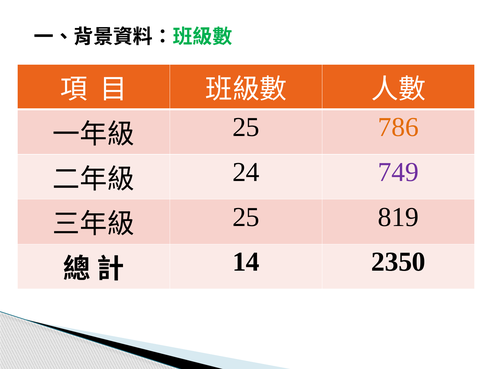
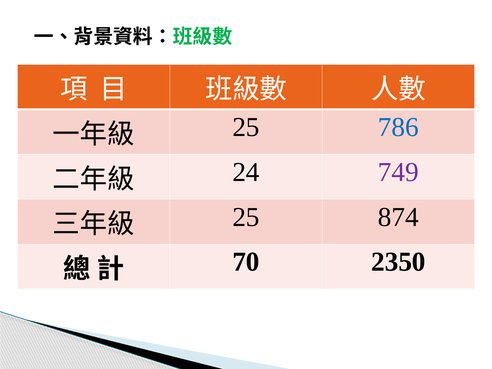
786 colour: orange -> blue
819: 819 -> 874
14: 14 -> 70
